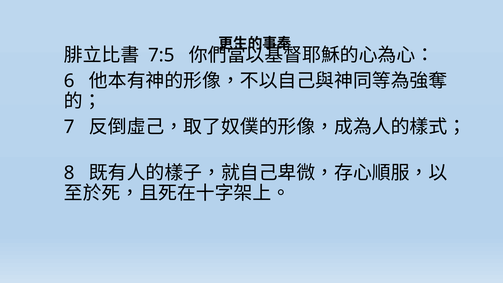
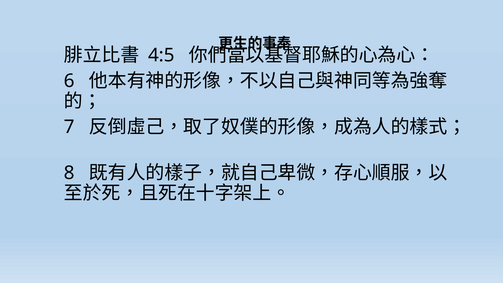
7:5: 7:5 -> 4:5
